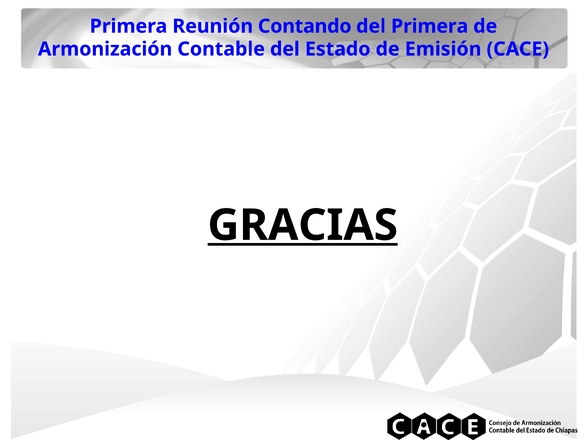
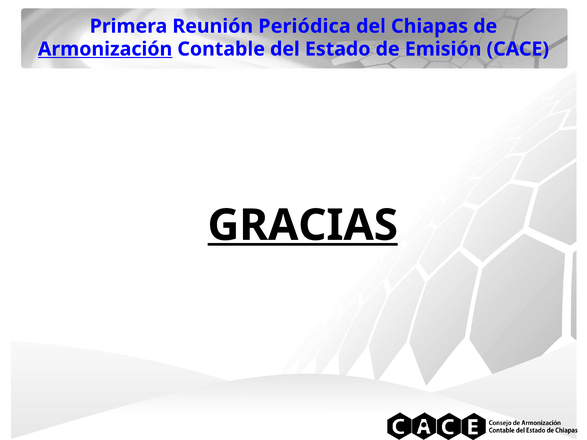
Contando: Contando -> Periódica
del Primera: Primera -> Chiapas
Armonización underline: none -> present
